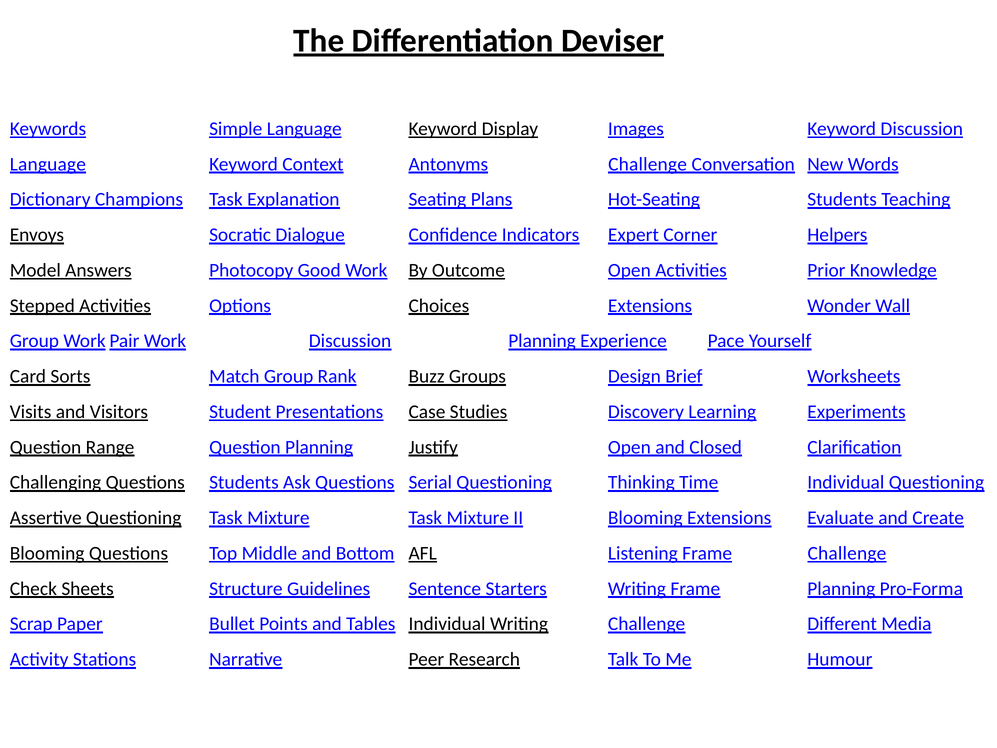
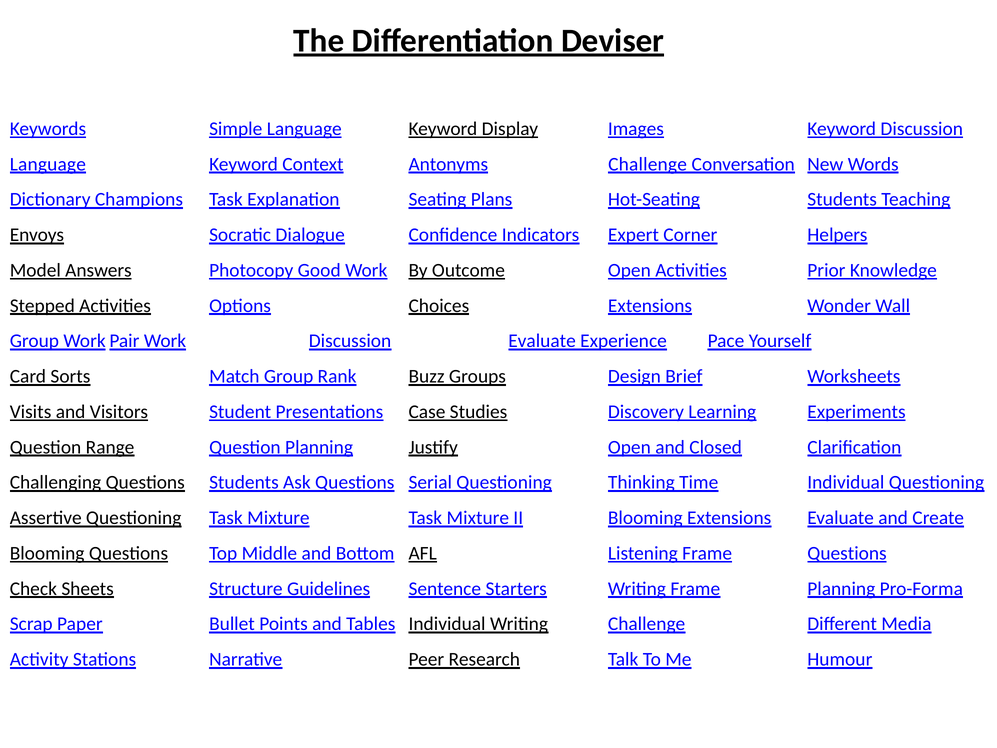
Discussion Planning: Planning -> Evaluate
Frame Challenge: Challenge -> Questions
